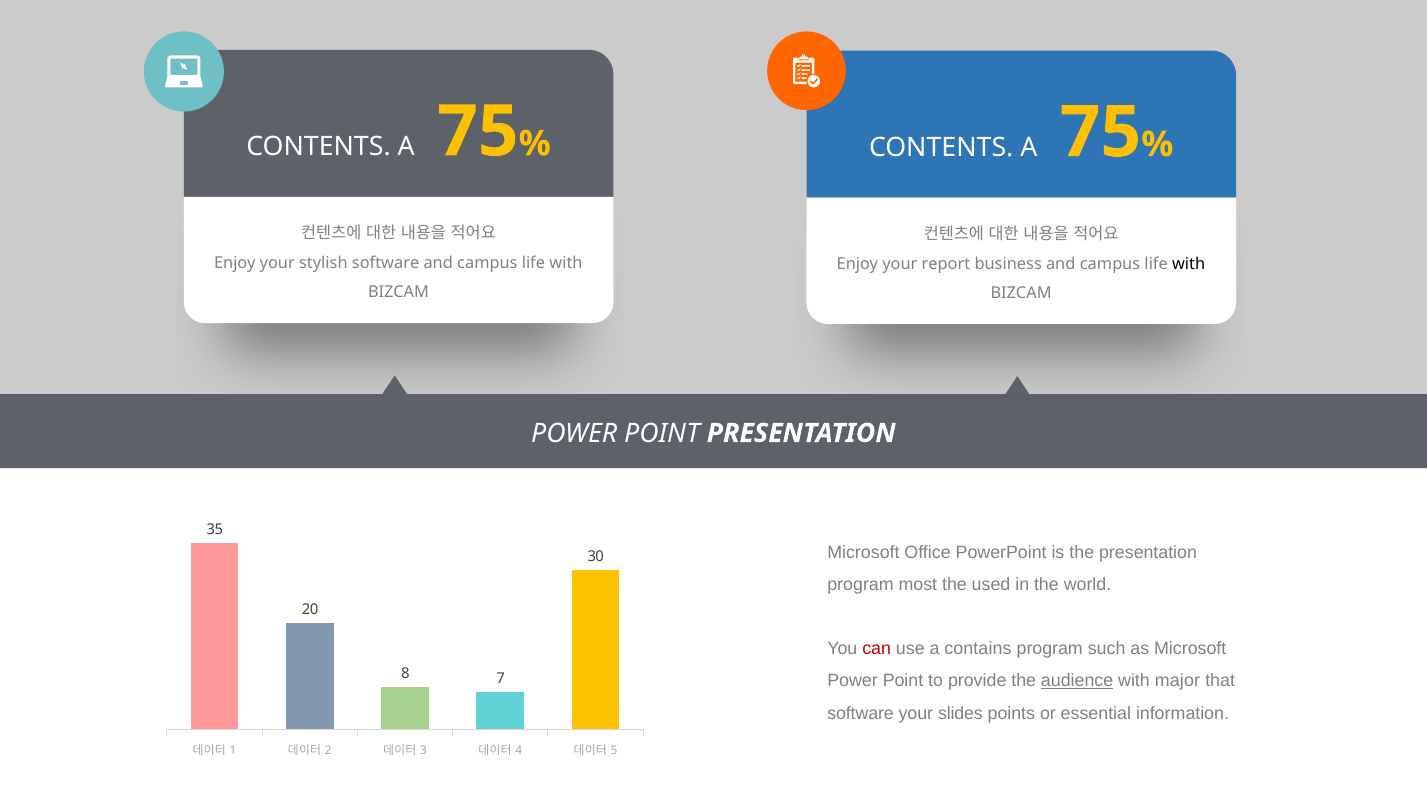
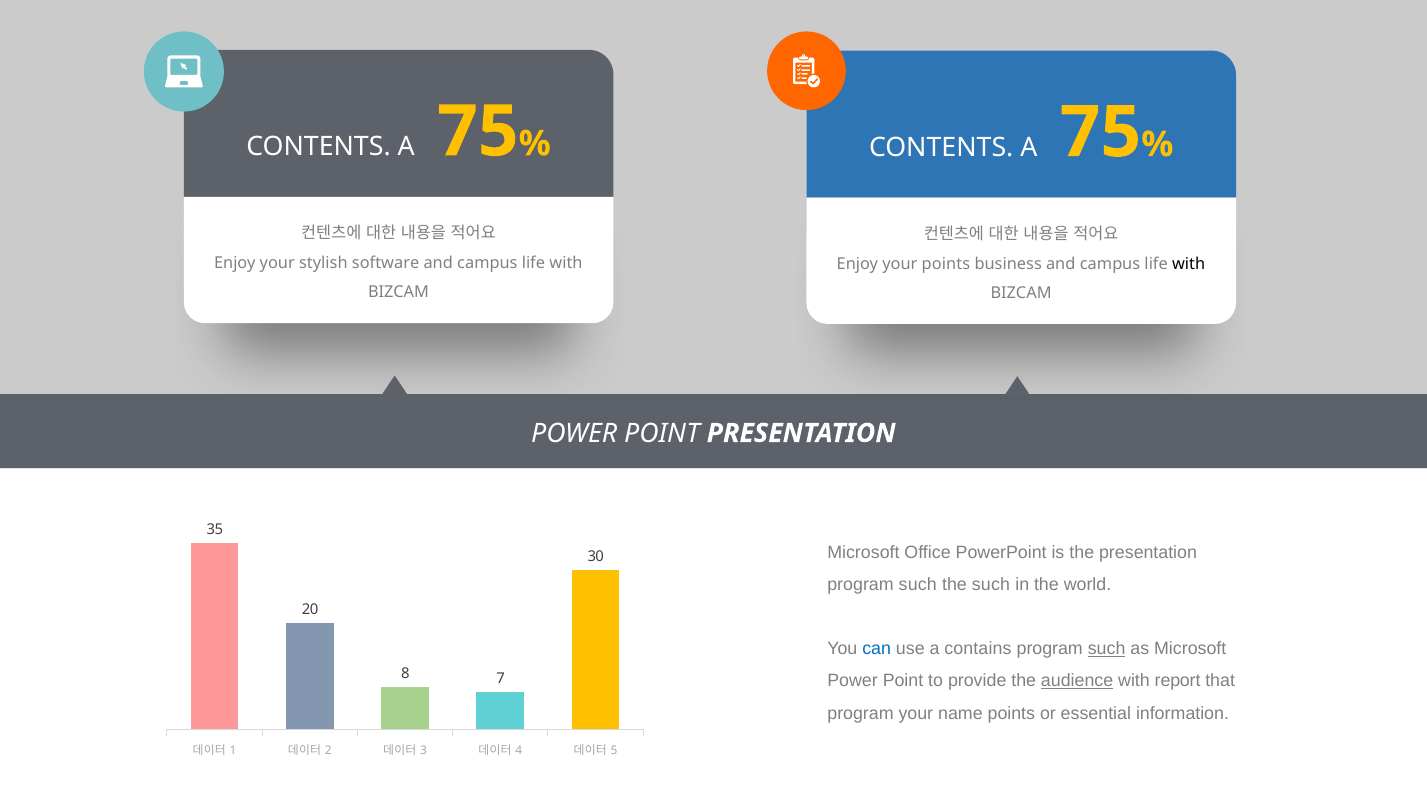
your report: report -> points
most at (918, 585): most -> such
the used: used -> such
can colour: red -> blue
such at (1107, 649) underline: none -> present
major: major -> report
software at (861, 713): software -> program
slides: slides -> name
